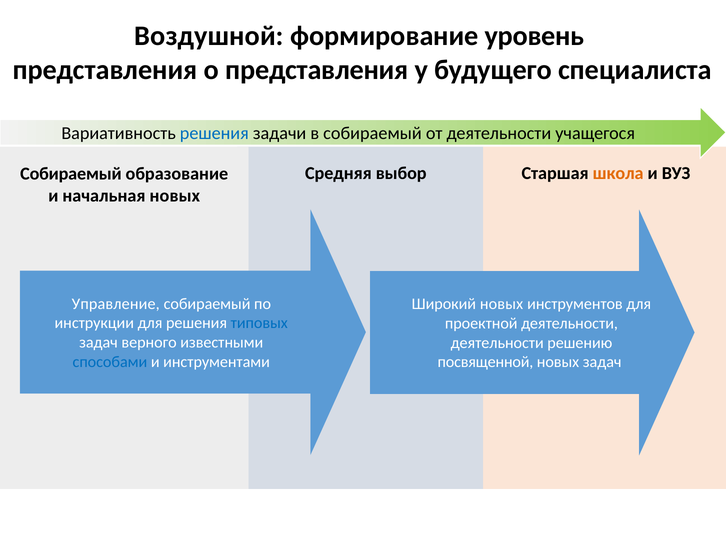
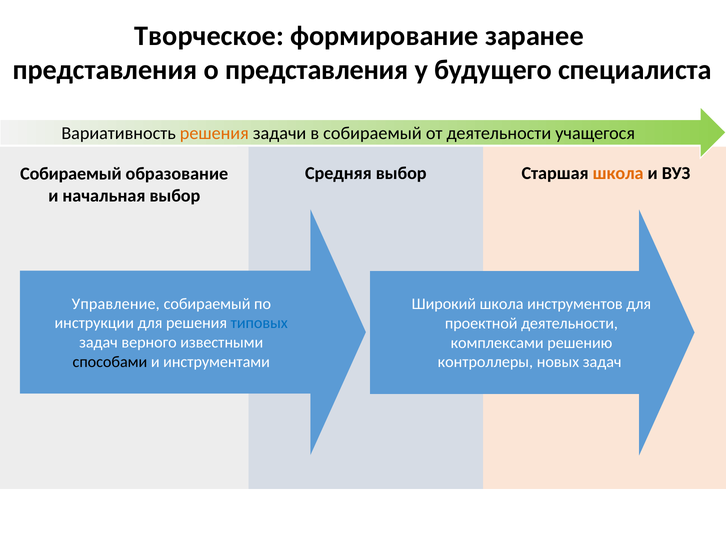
Воздушной: Воздушной -> Творческое
уровень: уровень -> заранее
решения at (214, 134) colour: blue -> orange
начальная новых: новых -> выбор
Широкий новых: новых -> школа
деятельности at (497, 343): деятельности -> комплексами
способами colour: blue -> black
посвященной: посвященной -> контроллеры
